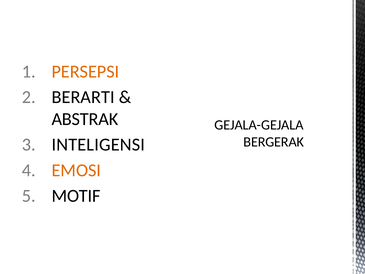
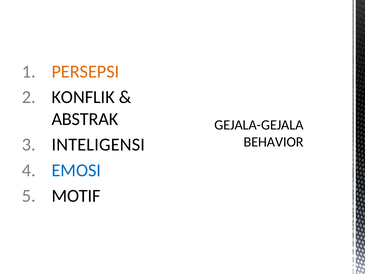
BERARTI: BERARTI -> KONFLIK
BERGERAK: BERGERAK -> BEHAVIOR
EMOSI colour: orange -> blue
